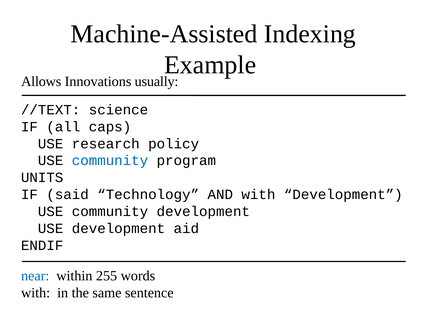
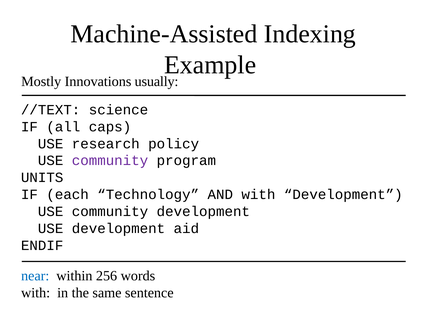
Allows: Allows -> Mostly
community at (110, 161) colour: blue -> purple
said: said -> each
255: 255 -> 256
